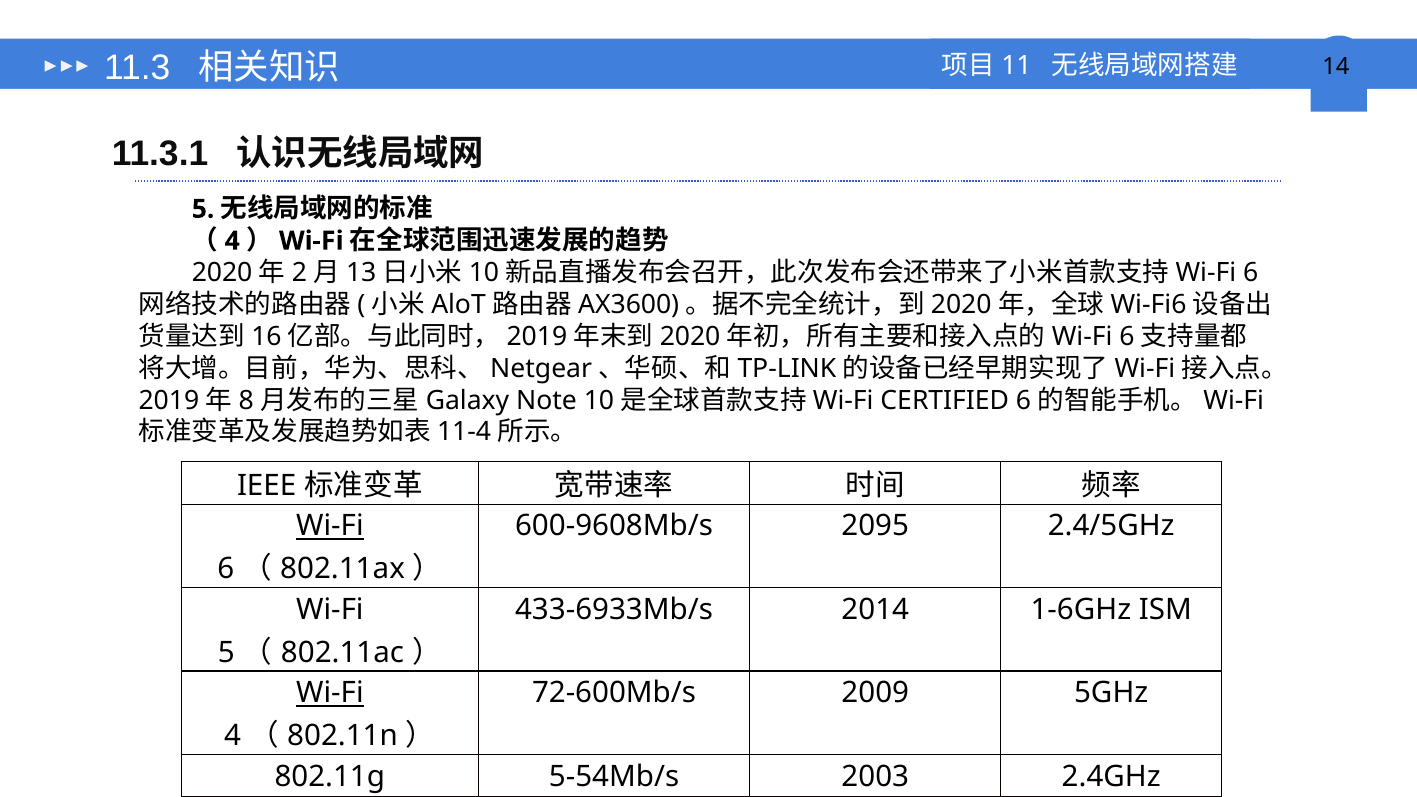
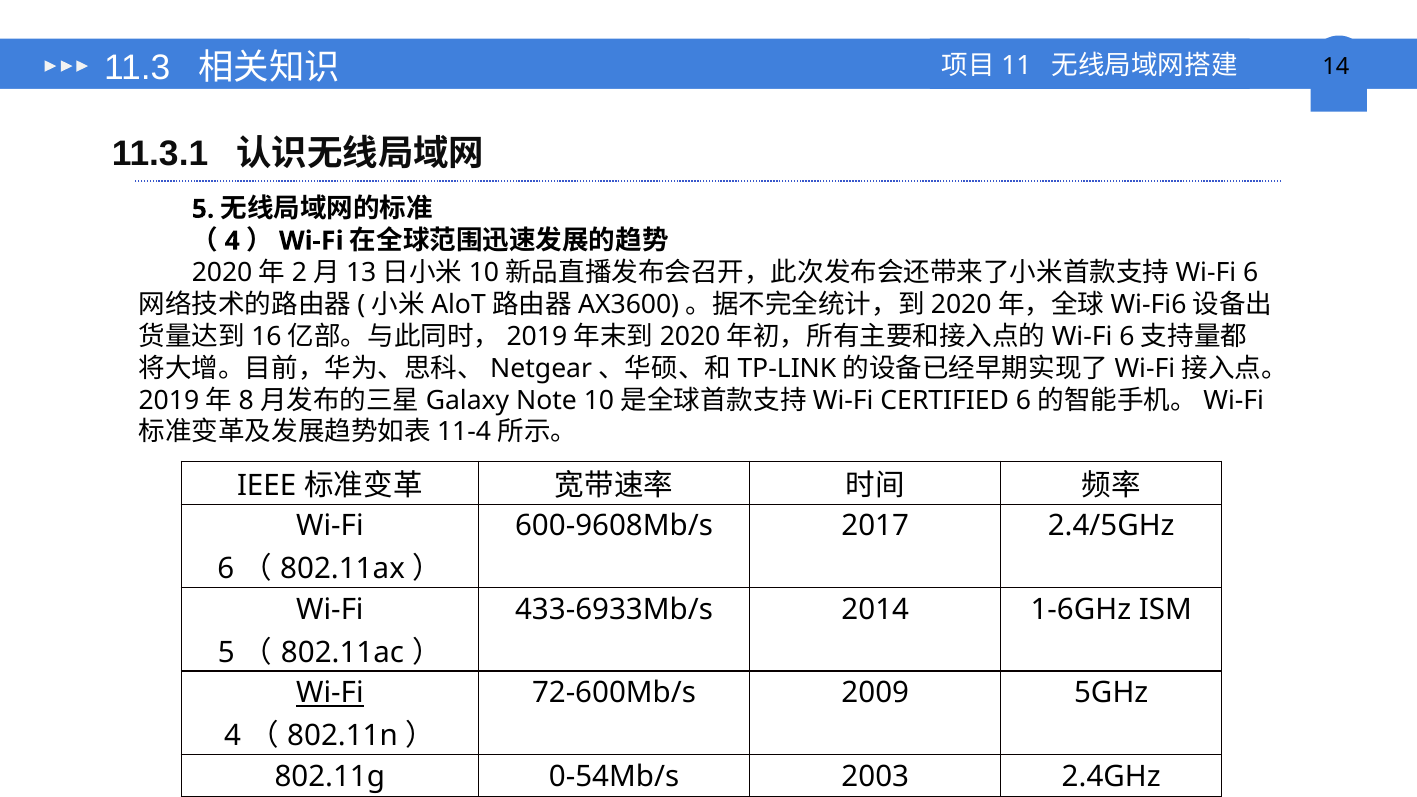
Wi-Fi at (330, 526) underline: present -> none
2095: 2095 -> 2017
5-54Mb/s: 5-54Mb/s -> 0-54Mb/s
